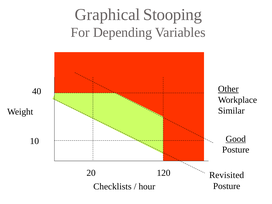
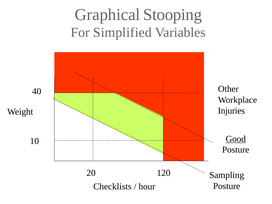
Depending: Depending -> Simplified
Other underline: present -> none
Similar: Similar -> Injuries
Revisited: Revisited -> Sampling
